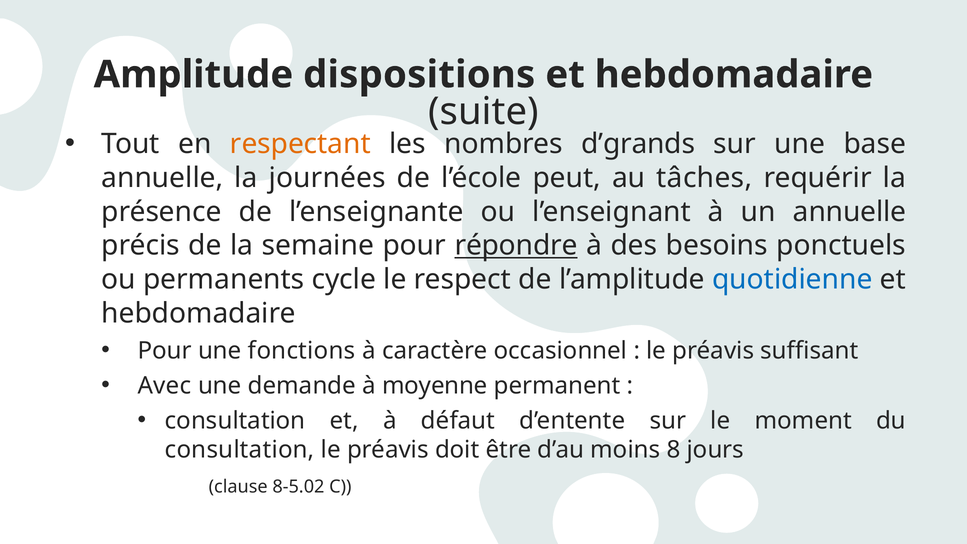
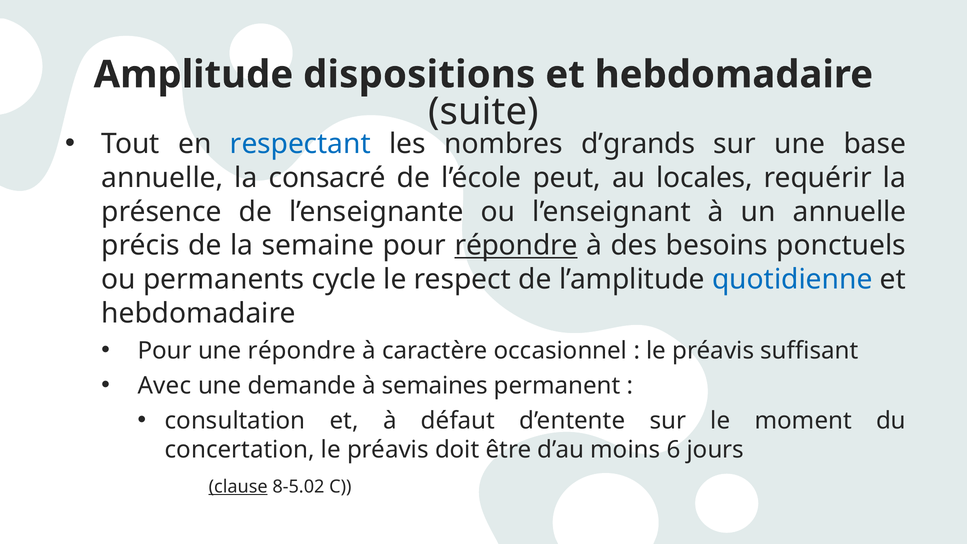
respectant colour: orange -> blue
journées: journées -> consacré
tâches: tâches -> locales
une fonctions: fonctions -> répondre
moyenne: moyenne -> semaines
consultation at (240, 450): consultation -> concertation
8: 8 -> 6
clause underline: none -> present
